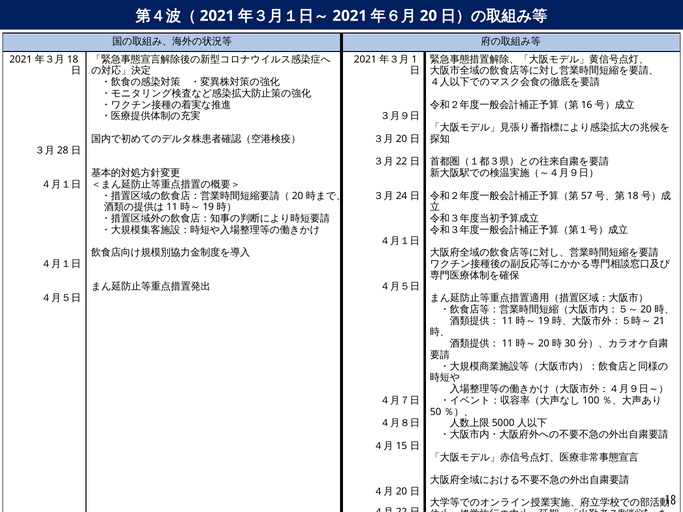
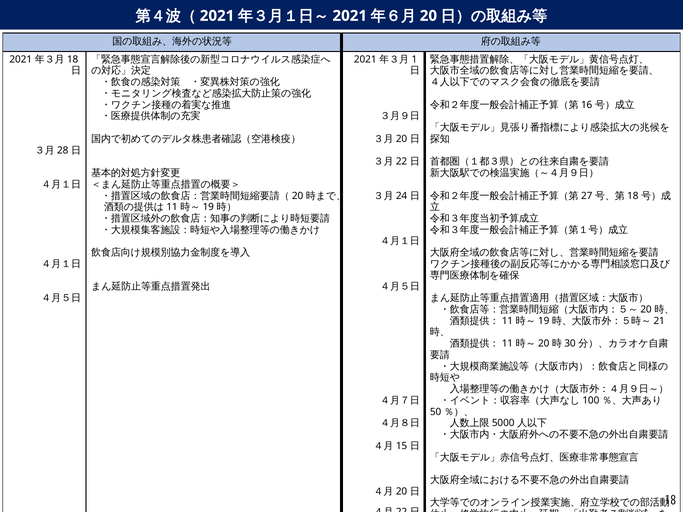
57: 57 -> 27
